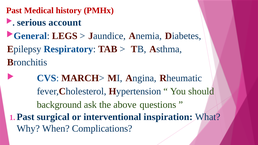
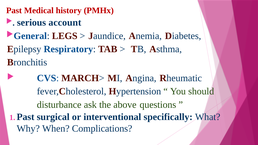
background: background -> disturbance
inspiration: inspiration -> specifically
